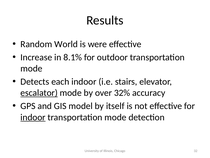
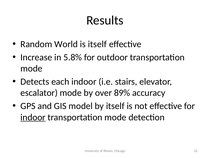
is were: were -> itself
8.1%: 8.1% -> 5.8%
escalator underline: present -> none
32%: 32% -> 89%
